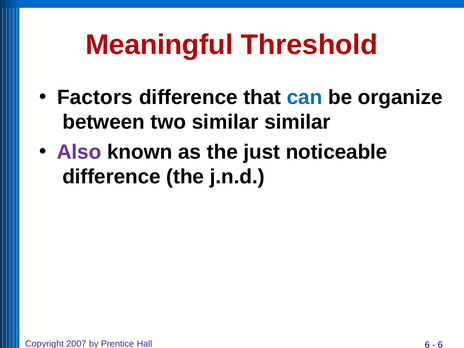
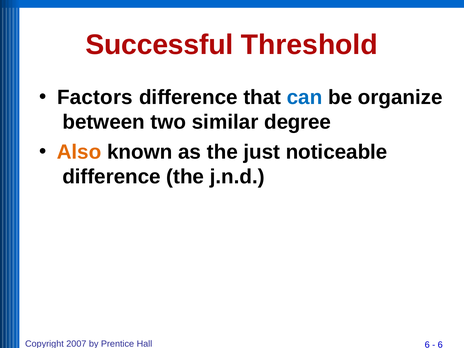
Meaningful: Meaningful -> Successful
similar similar: similar -> degree
Also colour: purple -> orange
